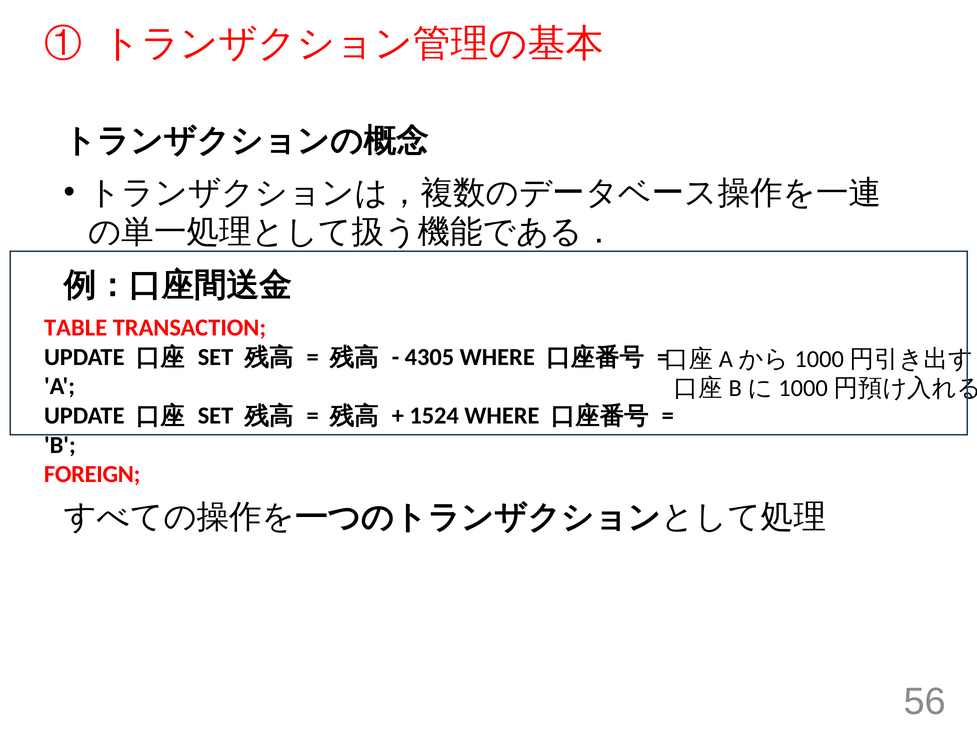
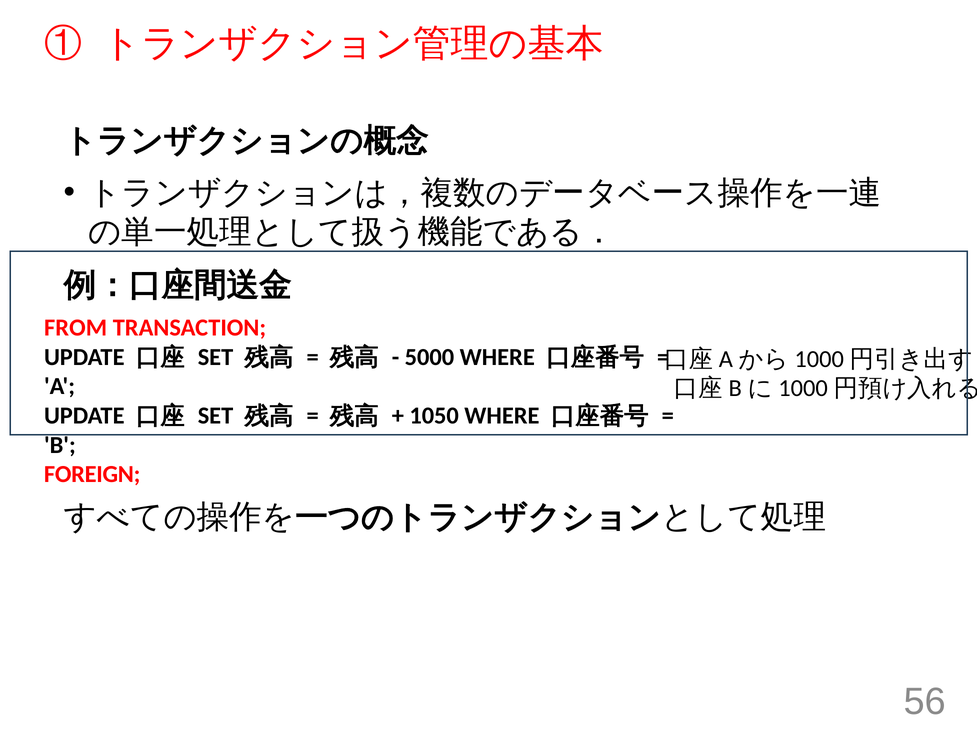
TABLE: TABLE -> FROM
4305: 4305 -> 5000
1524: 1524 -> 1050
